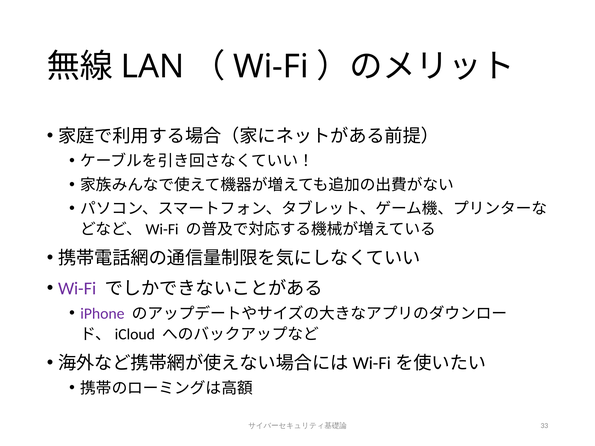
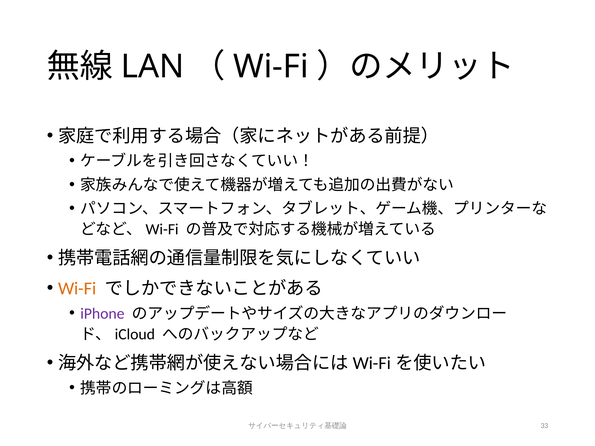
Wi-Fi at (77, 289) colour: purple -> orange
